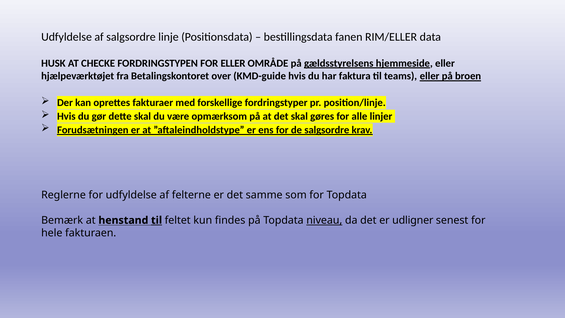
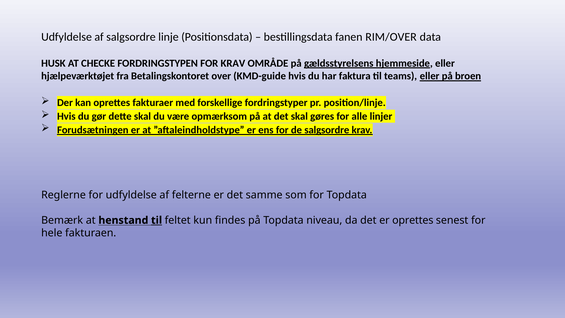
RIM/ELLER: RIM/ELLER -> RIM/OVER
FOR ELLER: ELLER -> KRAV
niveau underline: present -> none
er udligner: udligner -> oprettes
